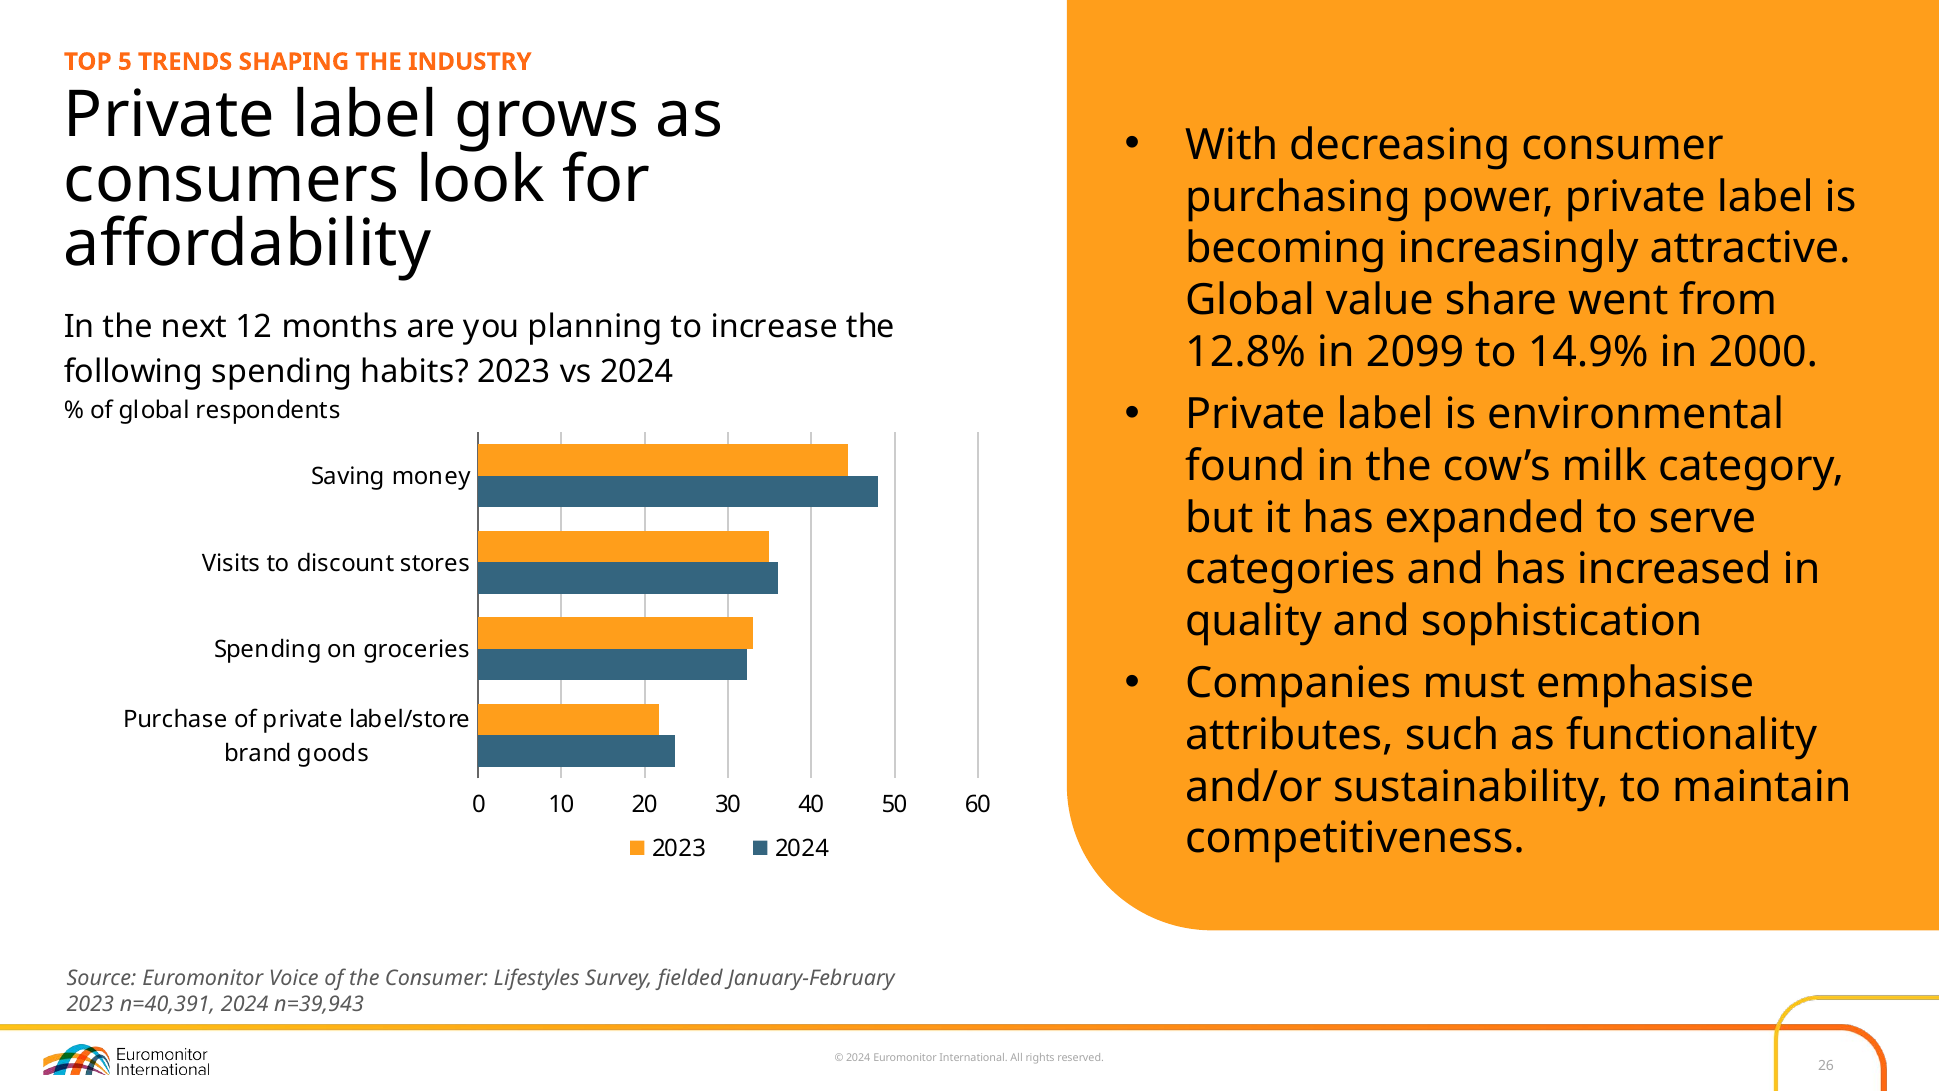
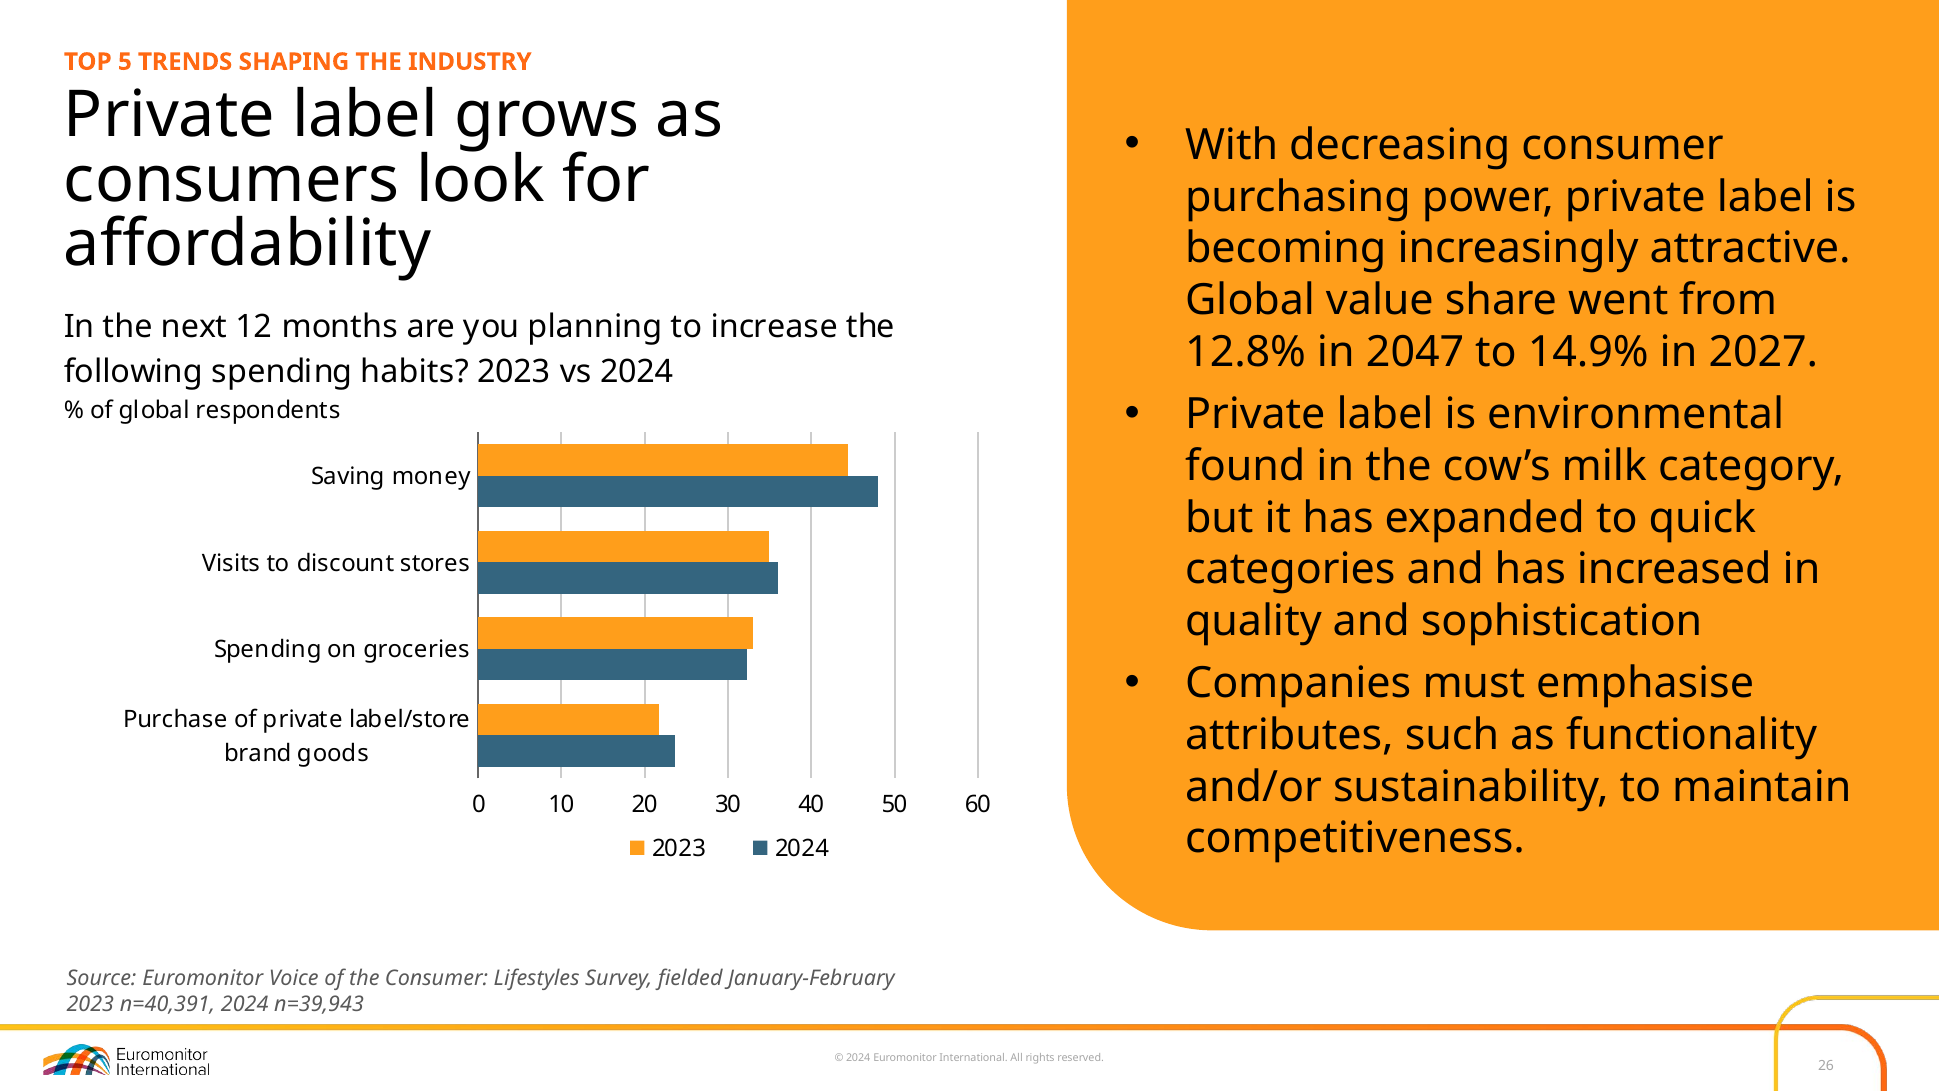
2099: 2099 -> 2047
2000: 2000 -> 2027
serve: serve -> quick
